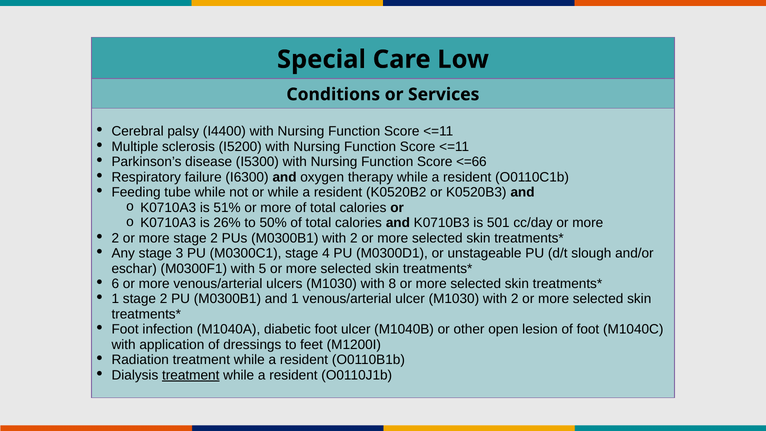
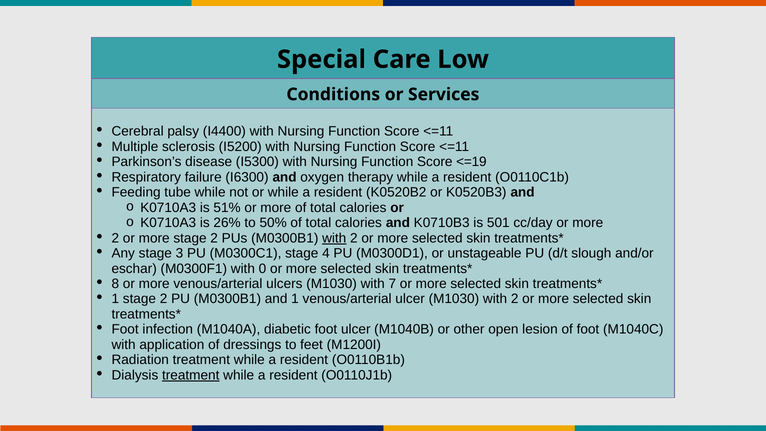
<=66: <=66 -> <=19
with at (334, 238) underline: none -> present
5: 5 -> 0
6: 6 -> 8
8: 8 -> 7
